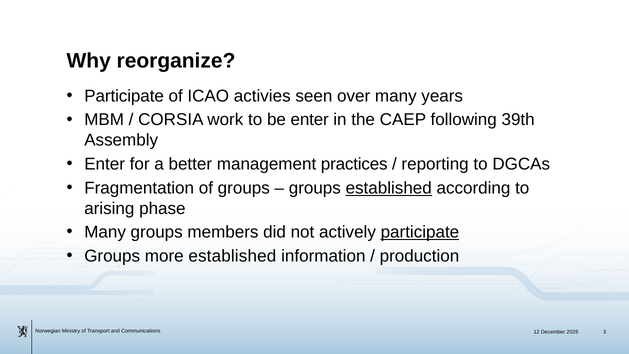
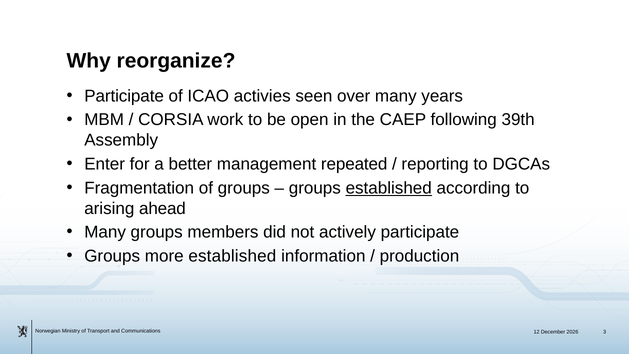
be enter: enter -> open
practices: practices -> repeated
phase: phase -> ahead
participate at (420, 232) underline: present -> none
